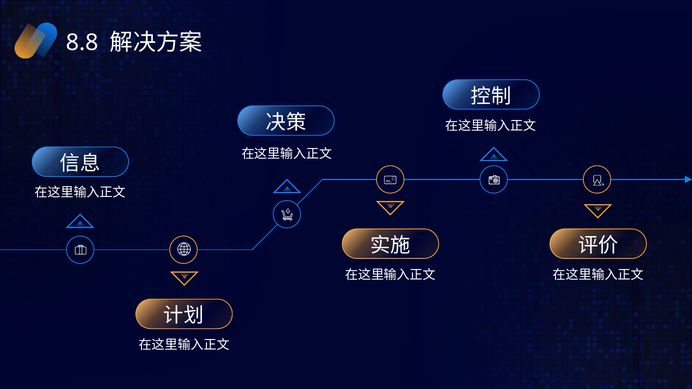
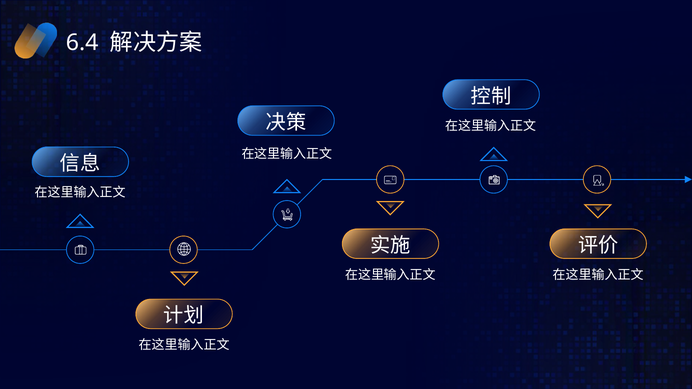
8.8: 8.8 -> 6.4
